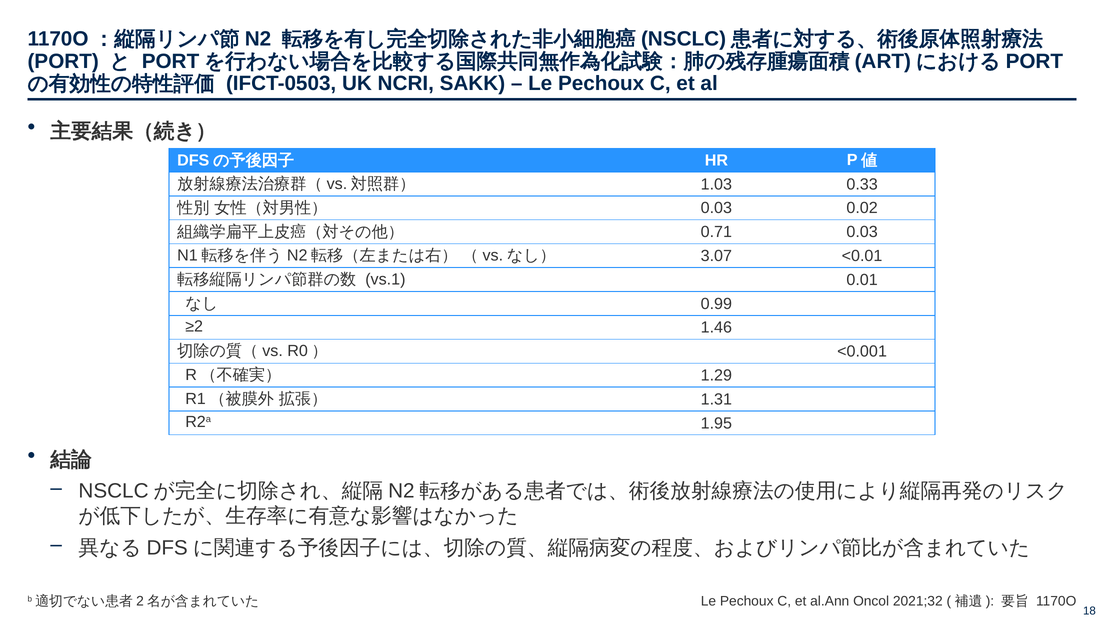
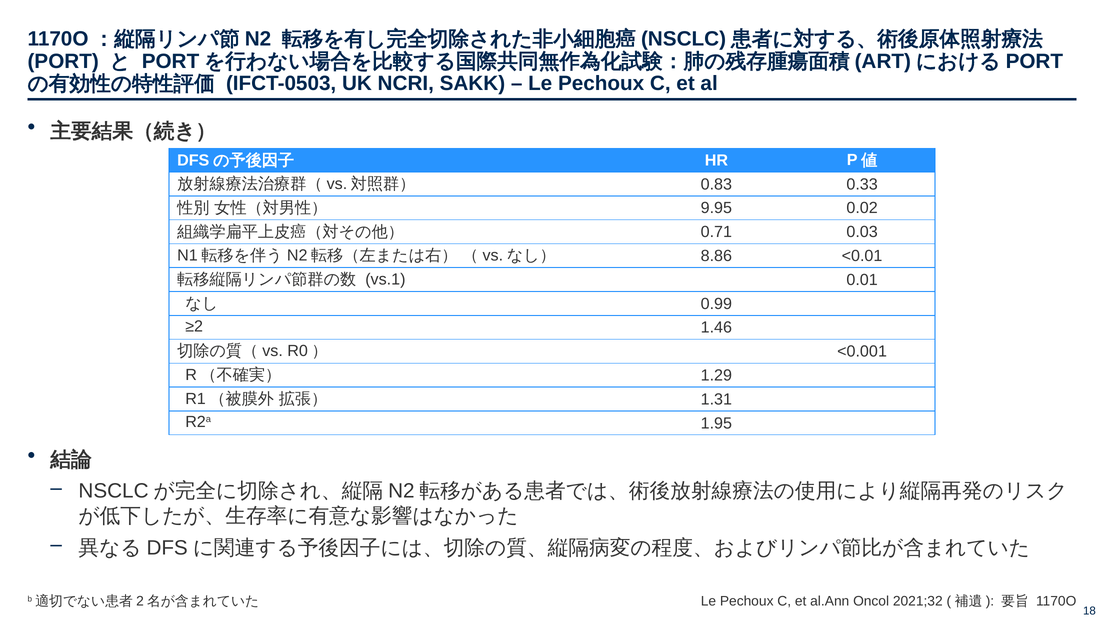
1.03: 1.03 -> 0.83
0.03 at (716, 208): 0.03 -> 9.95
3.07: 3.07 -> 8.86
